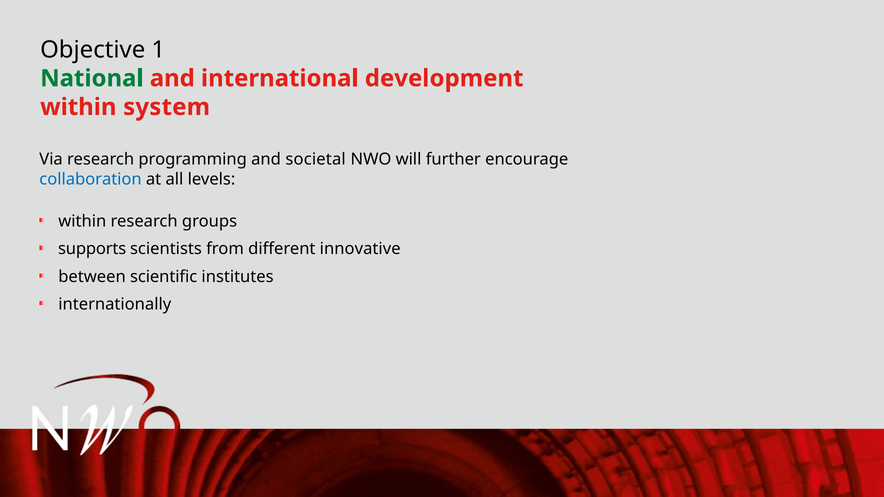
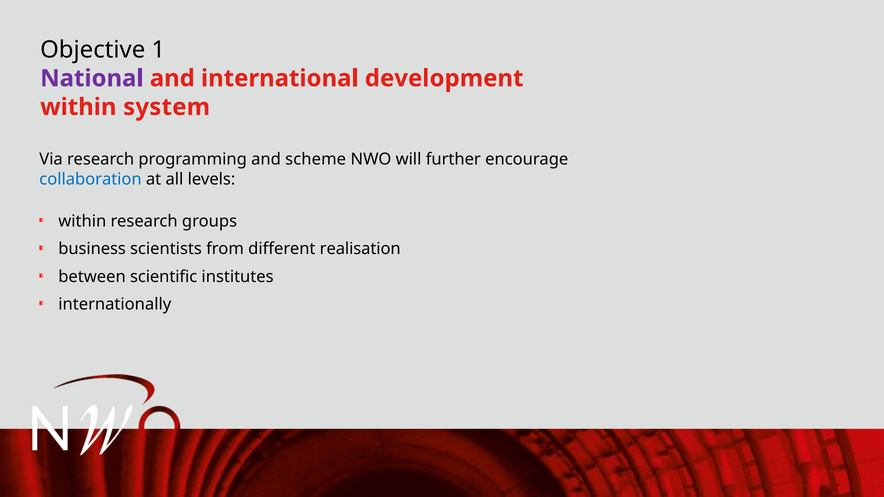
National colour: green -> purple
societal: societal -> scheme
supports: supports -> business
innovative: innovative -> realisation
